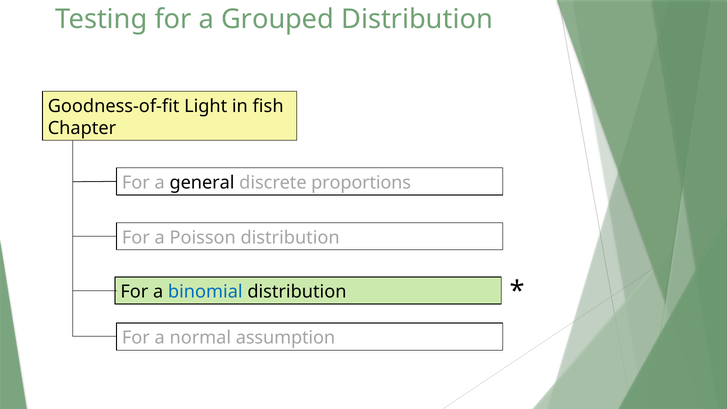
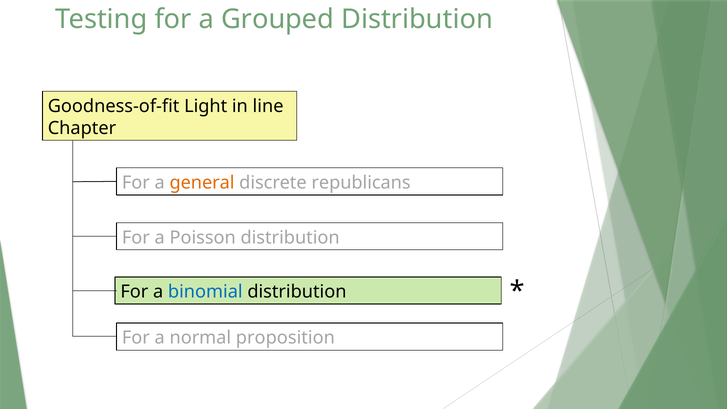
fish: fish -> line
general colour: black -> orange
proportions: proportions -> republicans
assumption: assumption -> proposition
